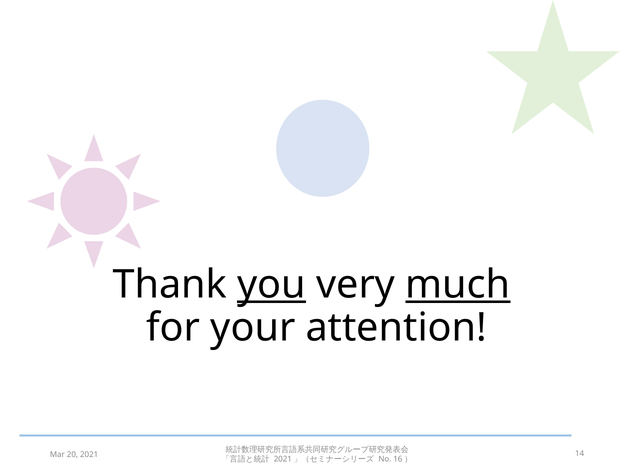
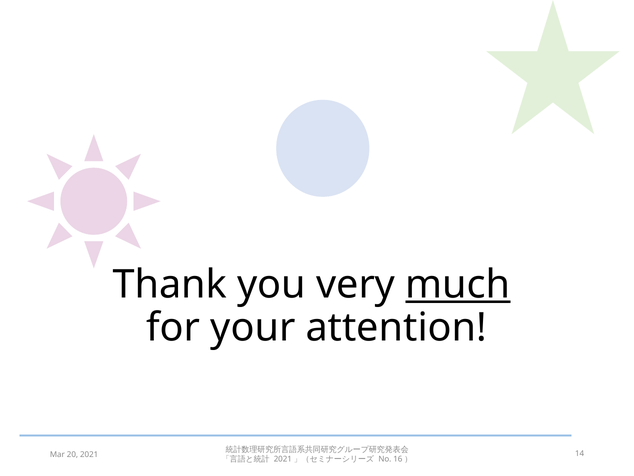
you underline: present -> none
